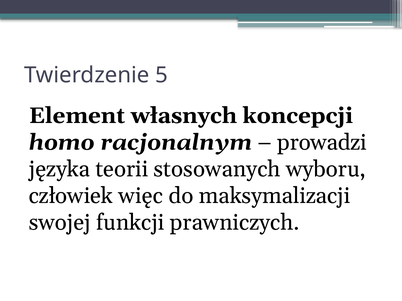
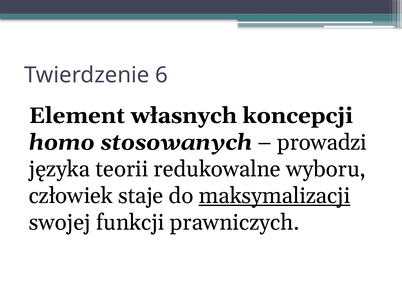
5: 5 -> 6
racjonalnym: racjonalnym -> stosowanych
stosowanych: stosowanych -> redukowalne
więc: więc -> staje
maksymalizacji underline: none -> present
